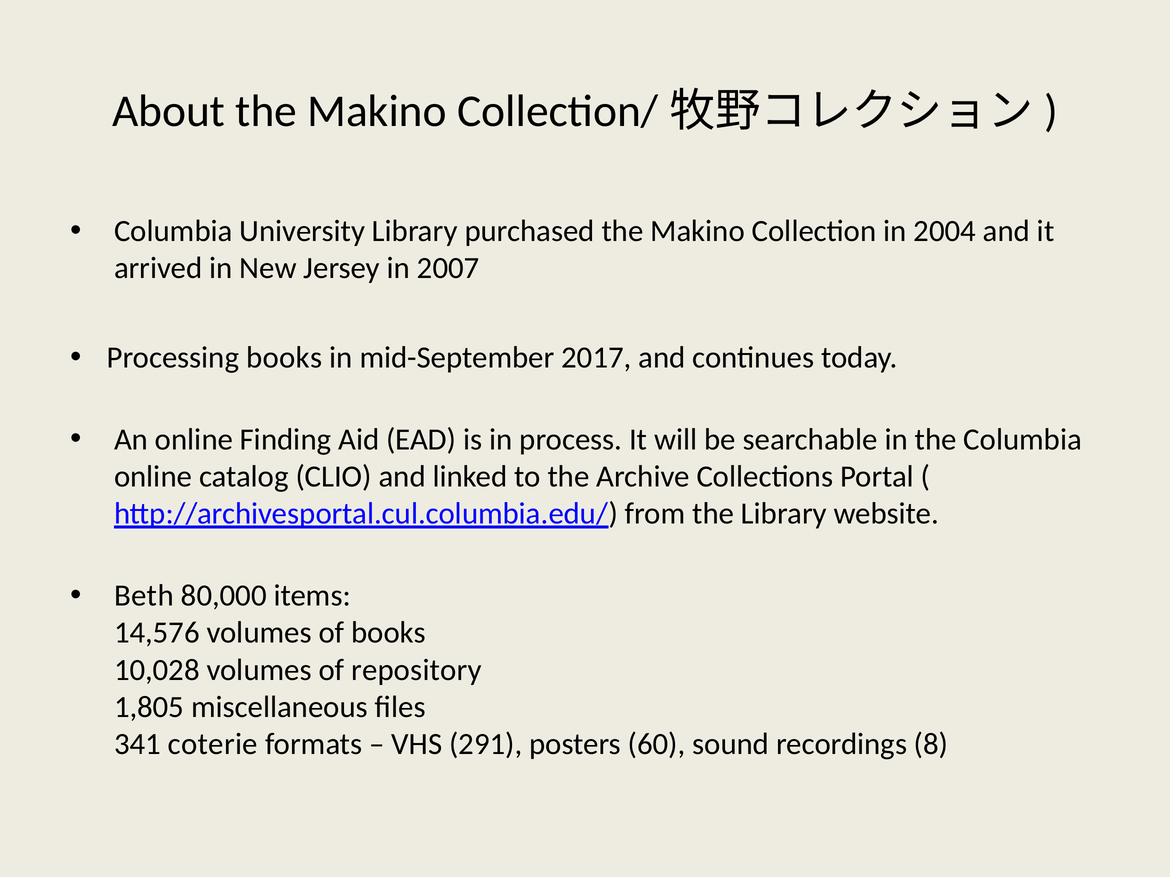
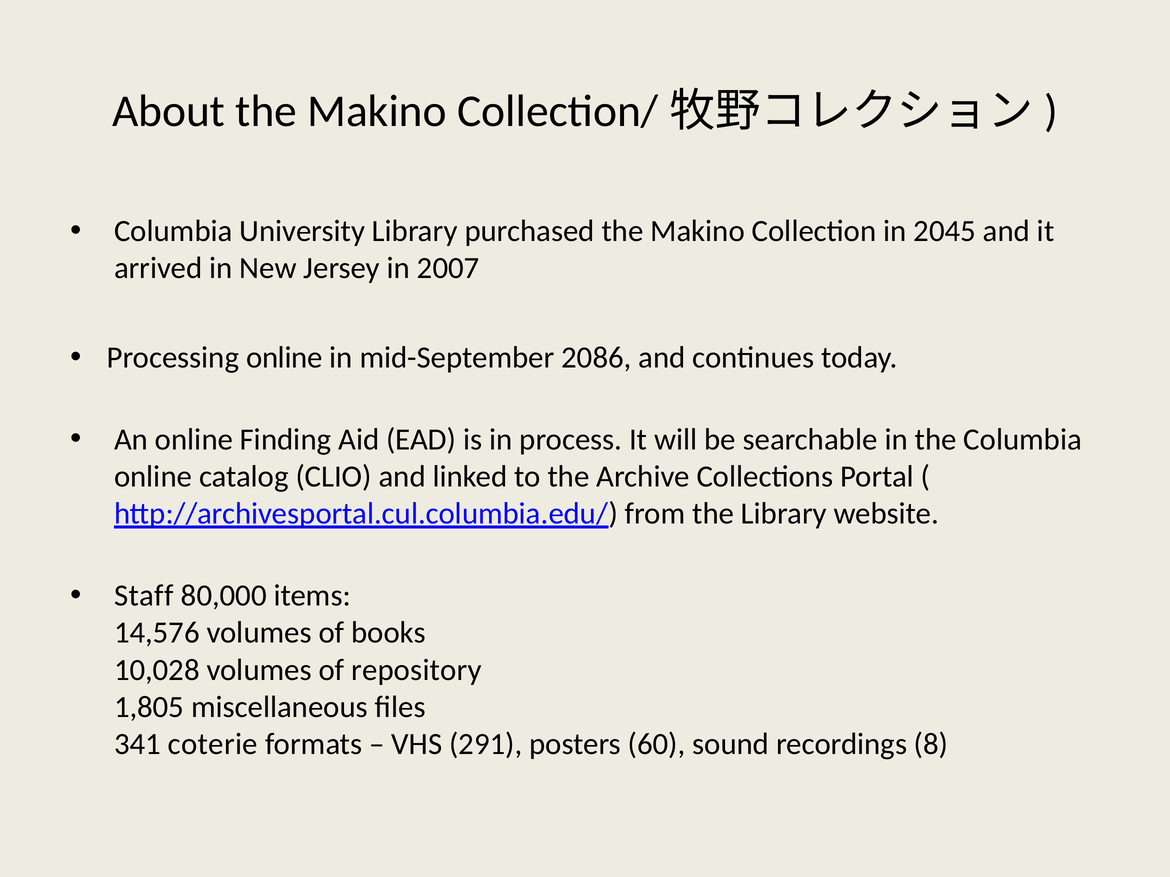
2004: 2004 -> 2045
Processing books: books -> online
2017: 2017 -> 2086
Beth: Beth -> Staff
